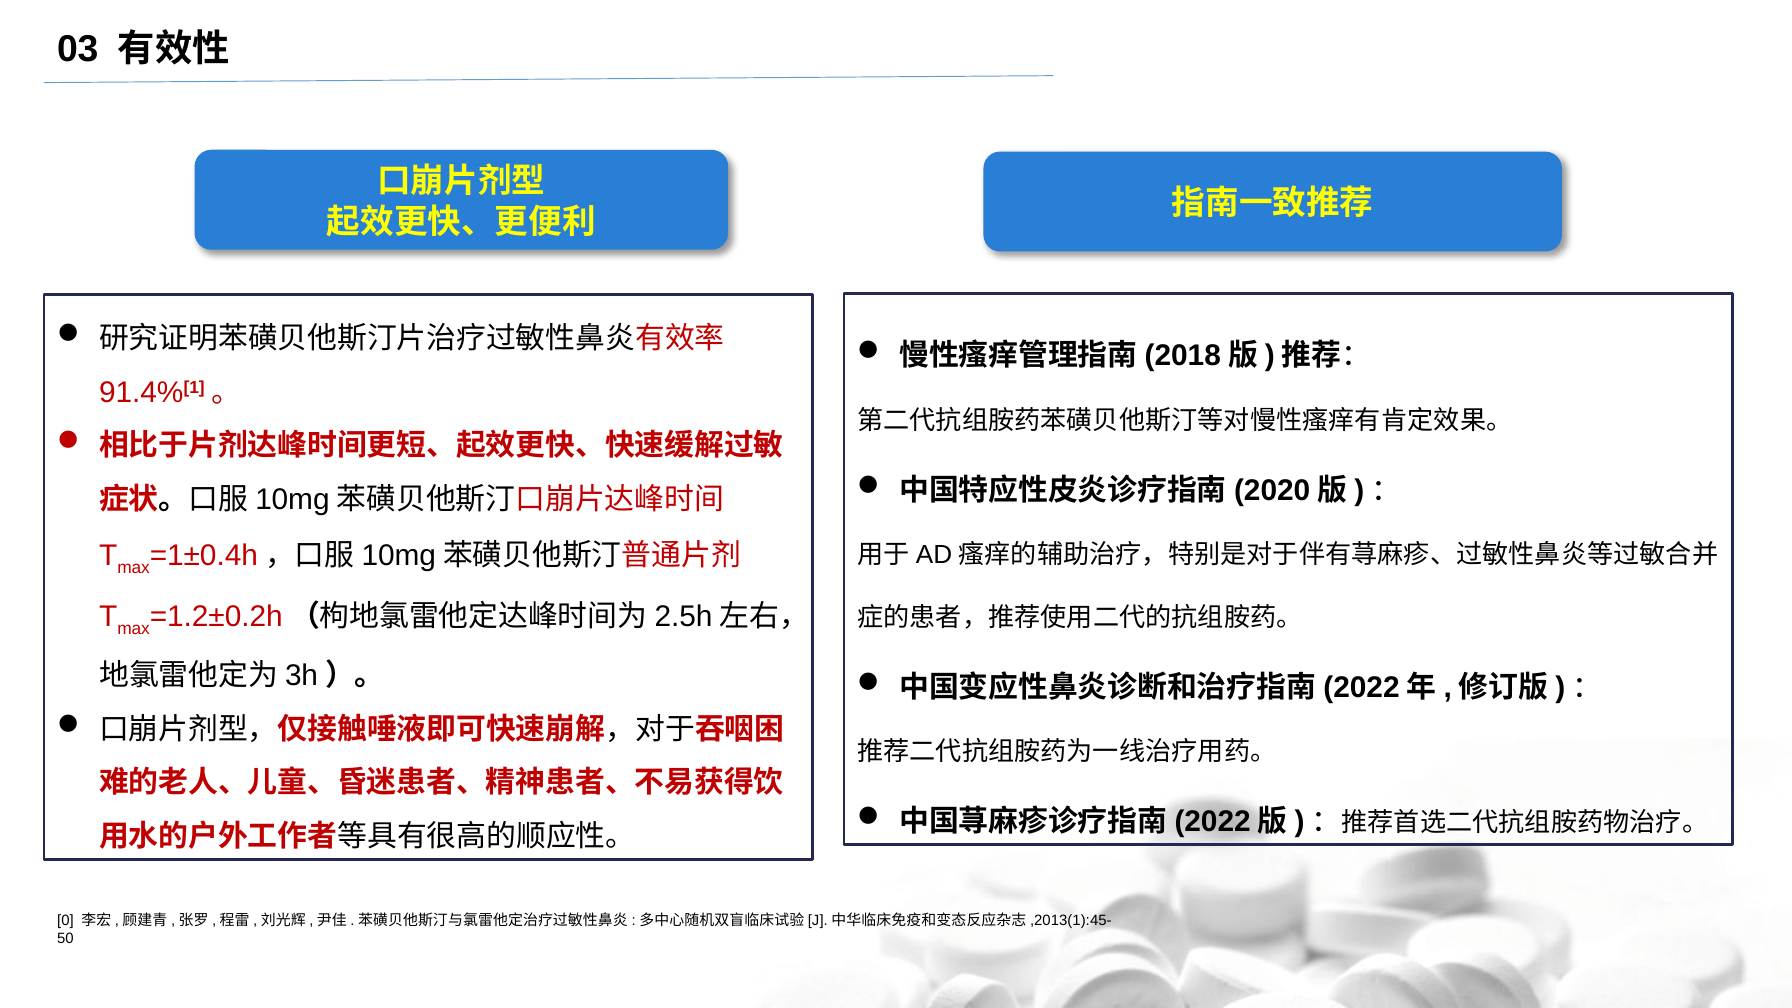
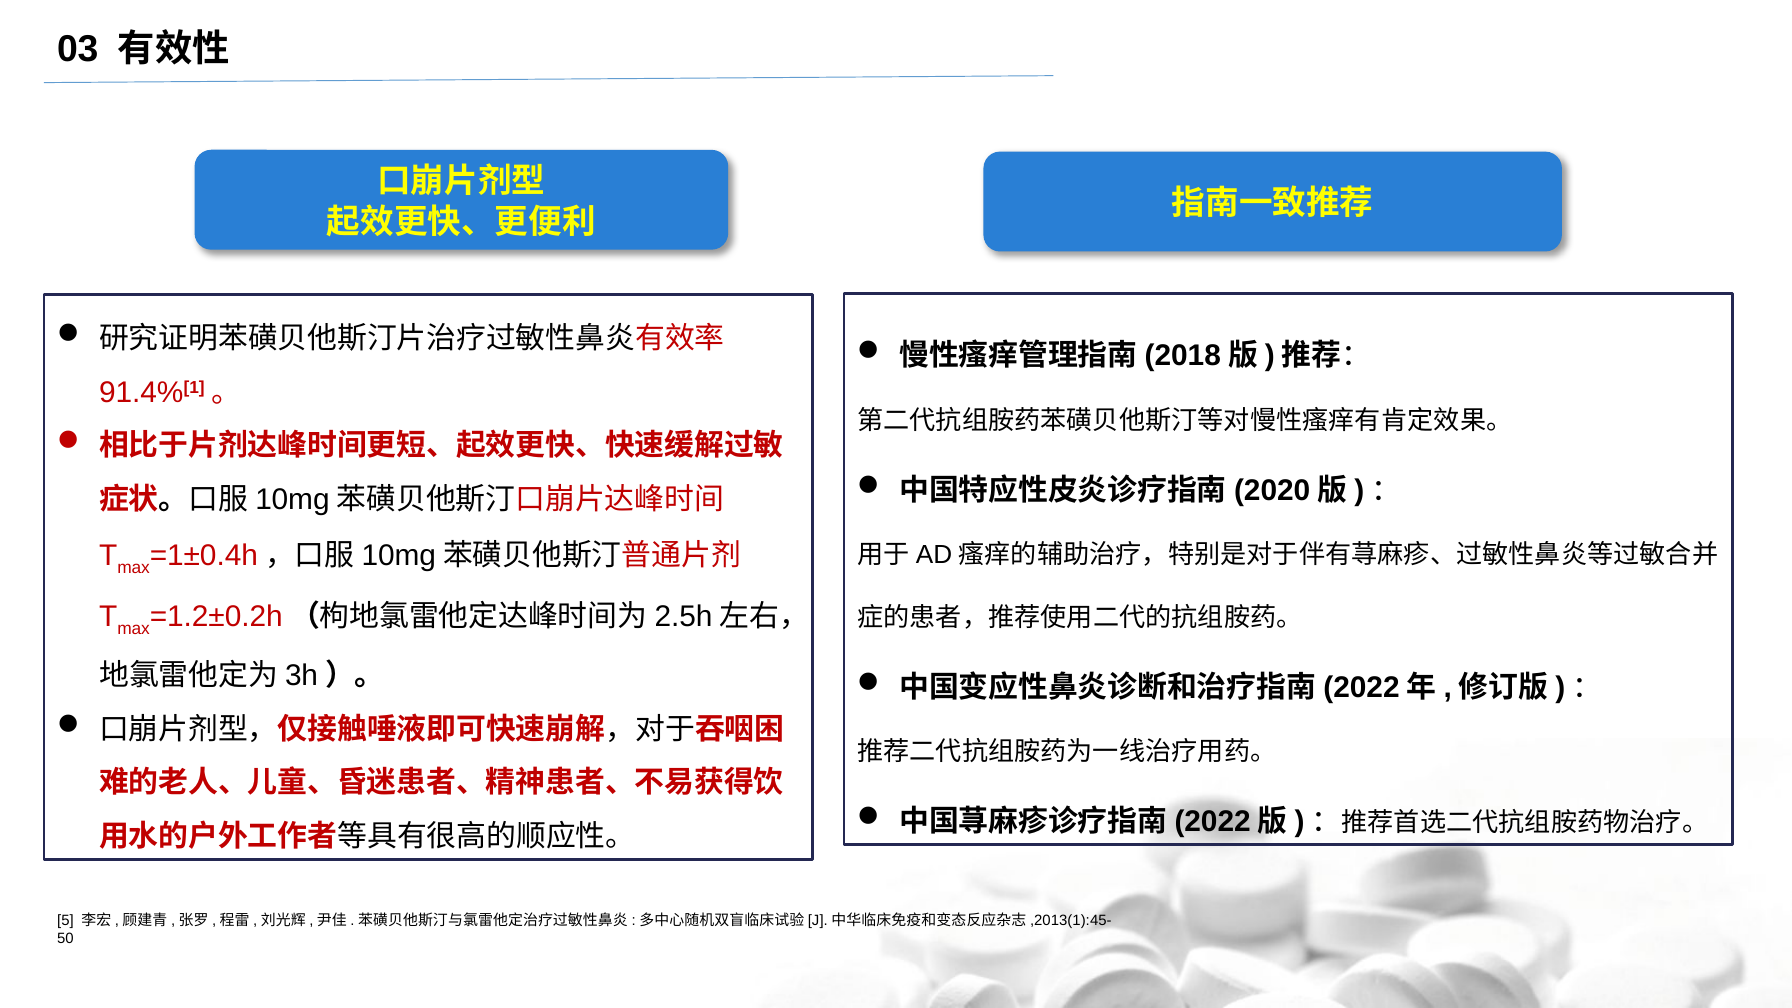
0: 0 -> 5
